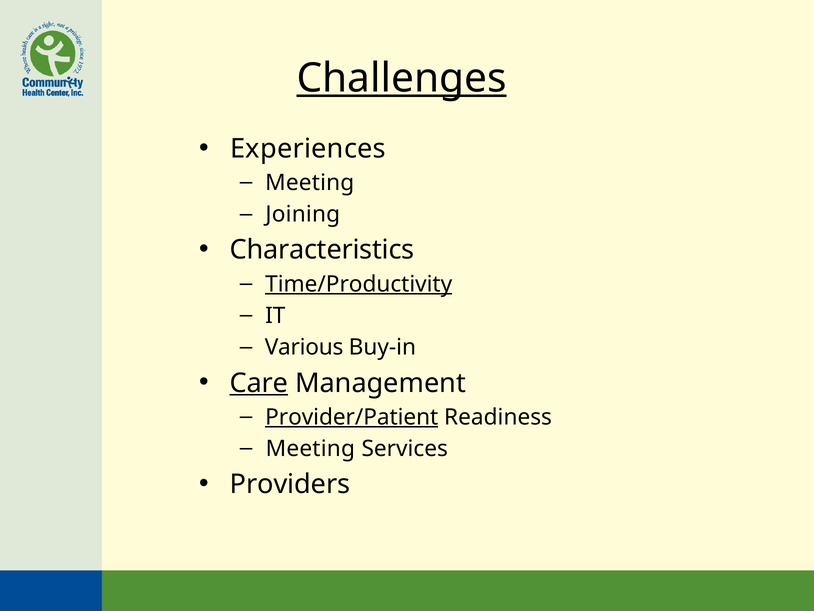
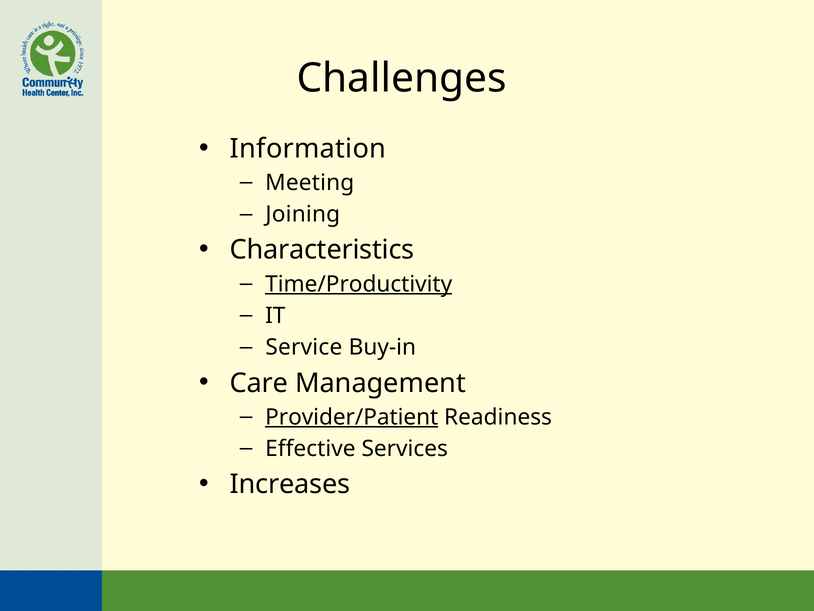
Challenges underline: present -> none
Experiences: Experiences -> Information
Various: Various -> Service
Care underline: present -> none
Meeting at (310, 448): Meeting -> Effective
Providers: Providers -> Increases
